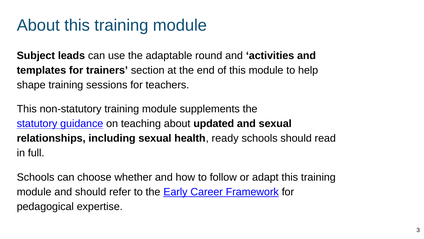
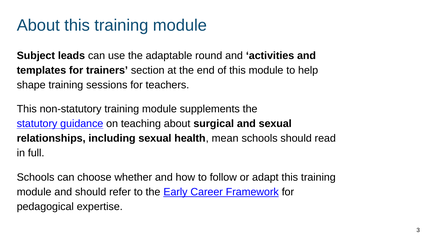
updated: updated -> surgical
ready: ready -> mean
